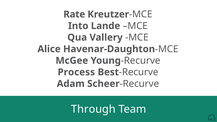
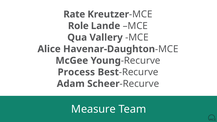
Into: Into -> Role
Through: Through -> Measure
